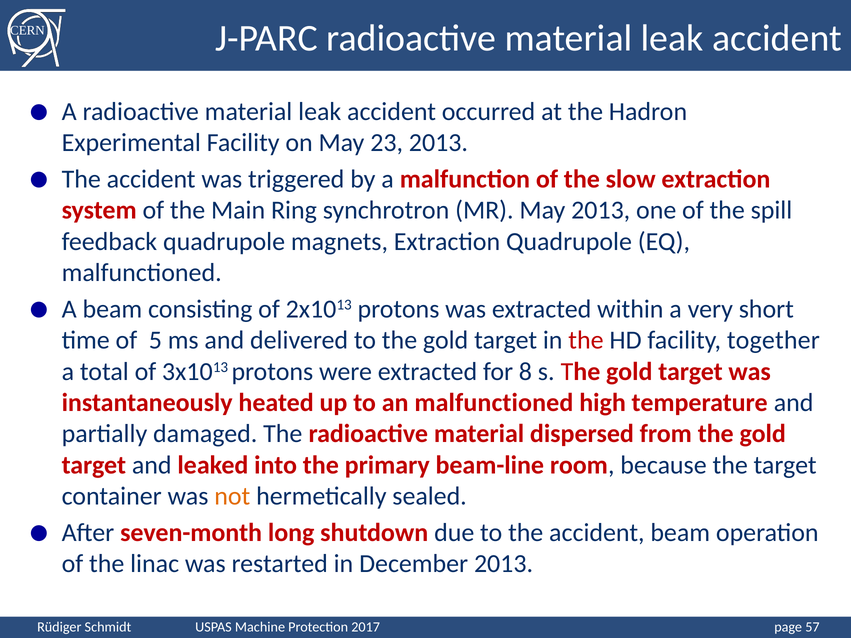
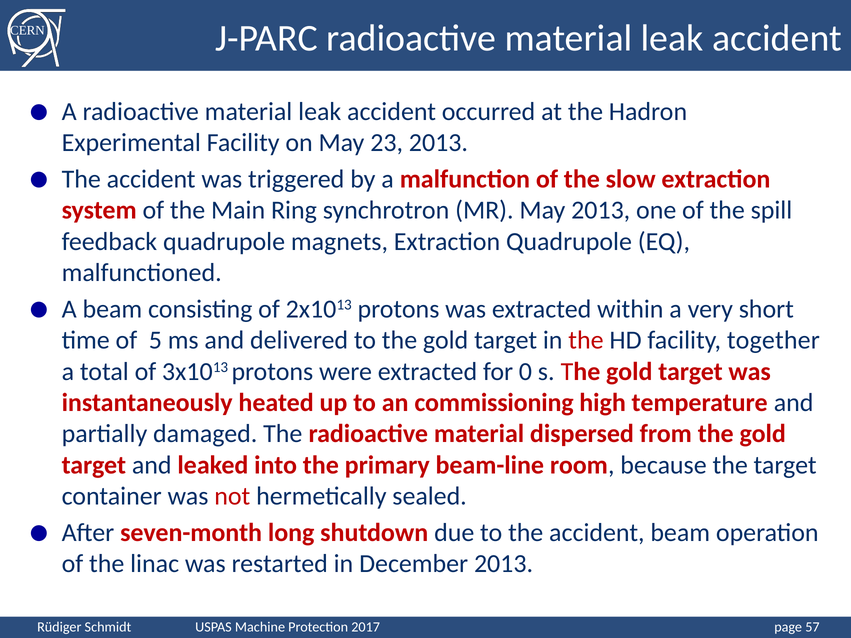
8: 8 -> 0
an malfunctioned: malfunctioned -> commissioning
not colour: orange -> red
